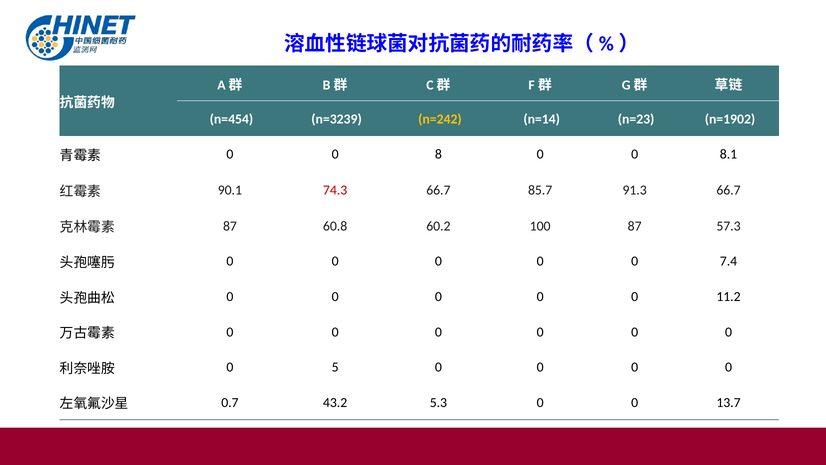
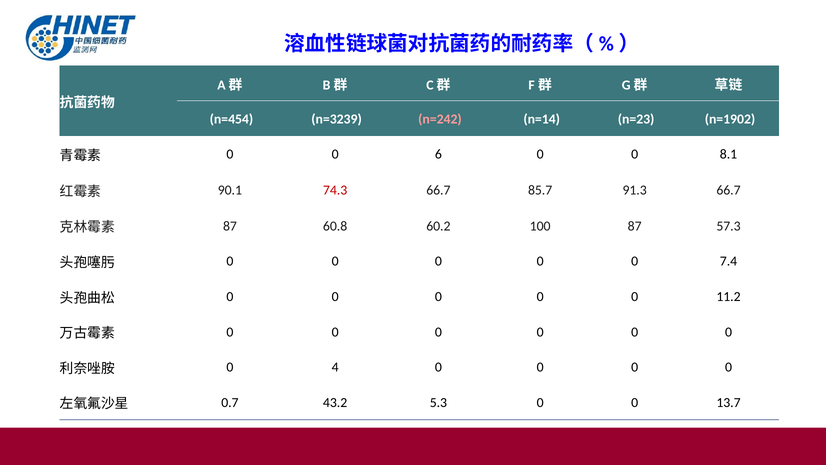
n=242 colour: yellow -> pink
8: 8 -> 6
5: 5 -> 4
